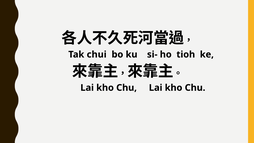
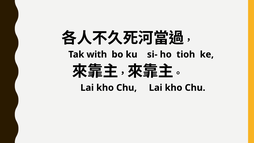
chui: chui -> with
